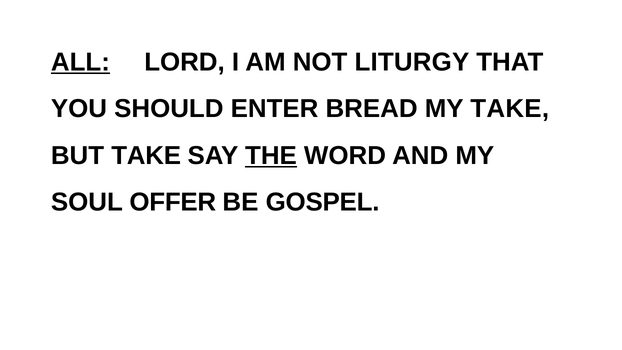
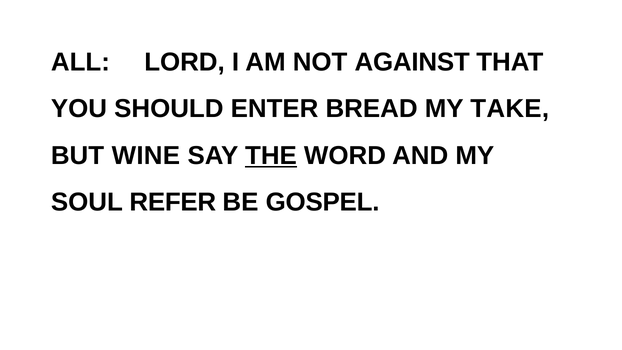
ALL underline: present -> none
LITURGY: LITURGY -> AGAINST
BUT TAKE: TAKE -> WINE
OFFER: OFFER -> REFER
